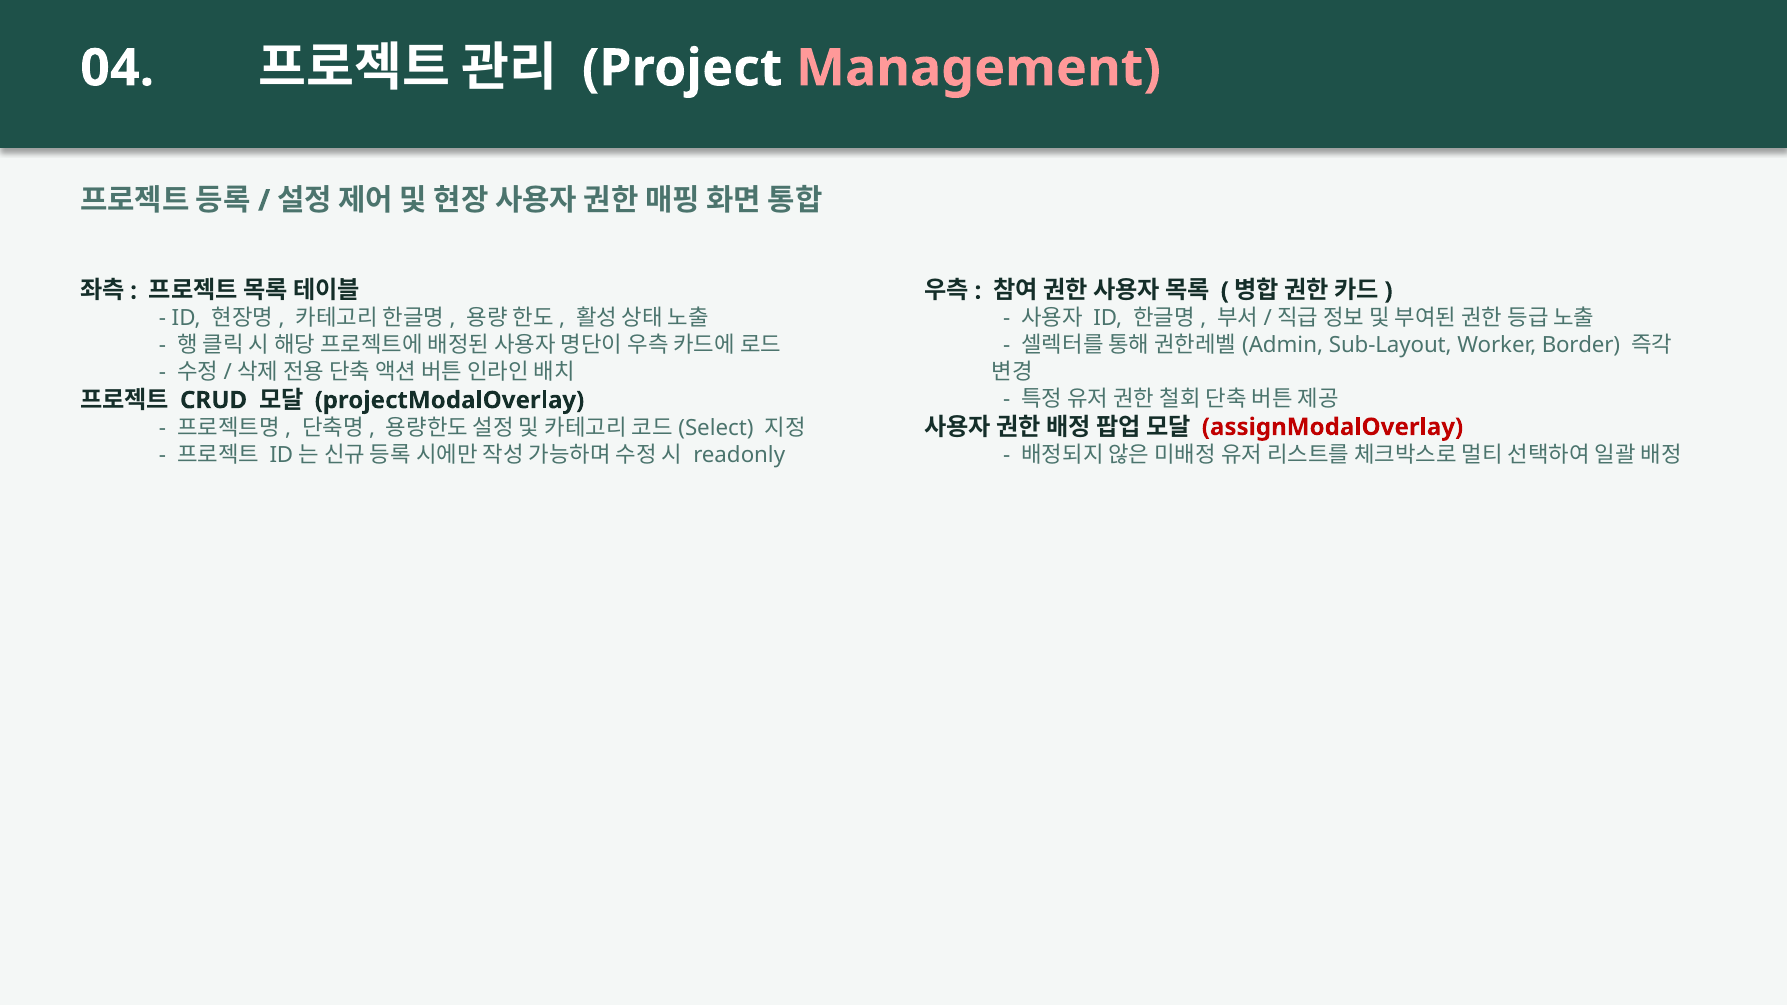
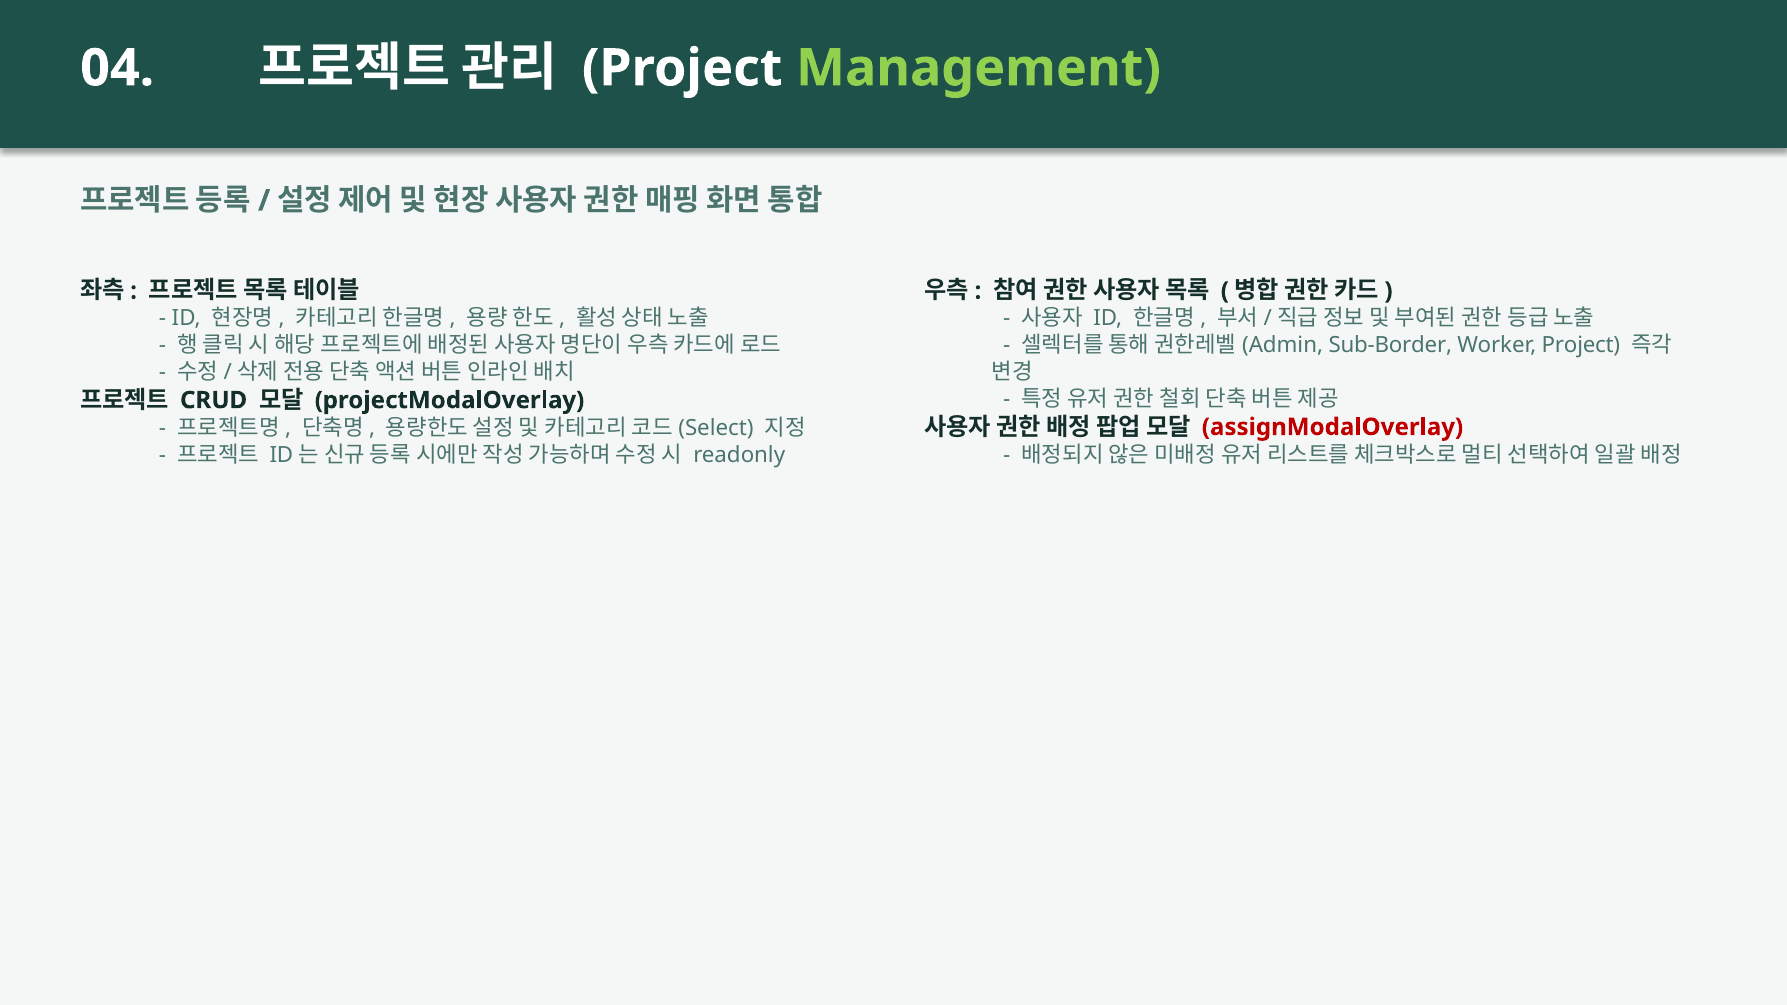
Management colour: pink -> light green
Sub-Layout: Sub-Layout -> Sub-Border
Worker Border: Border -> Project
